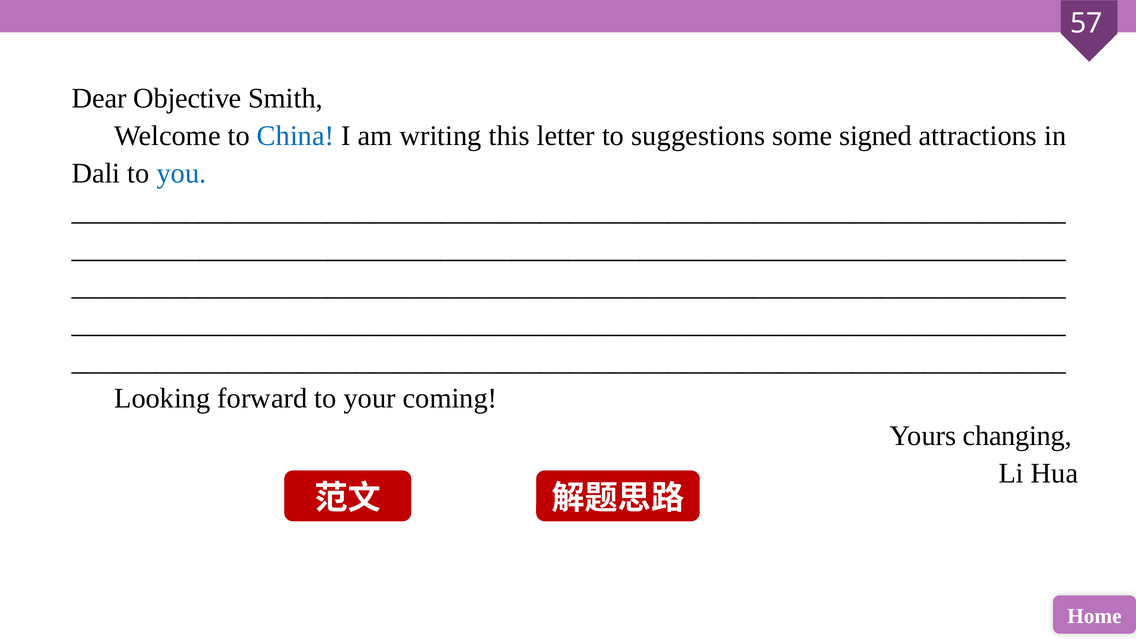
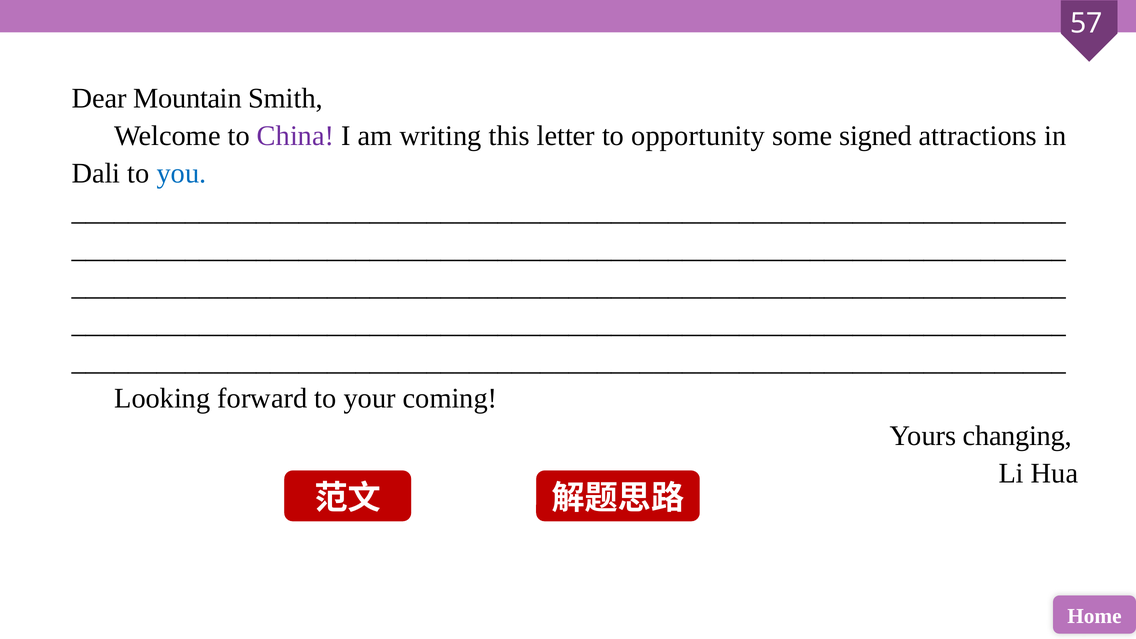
Objective: Objective -> Mountain
China colour: blue -> purple
suggestions: suggestions -> opportunity
